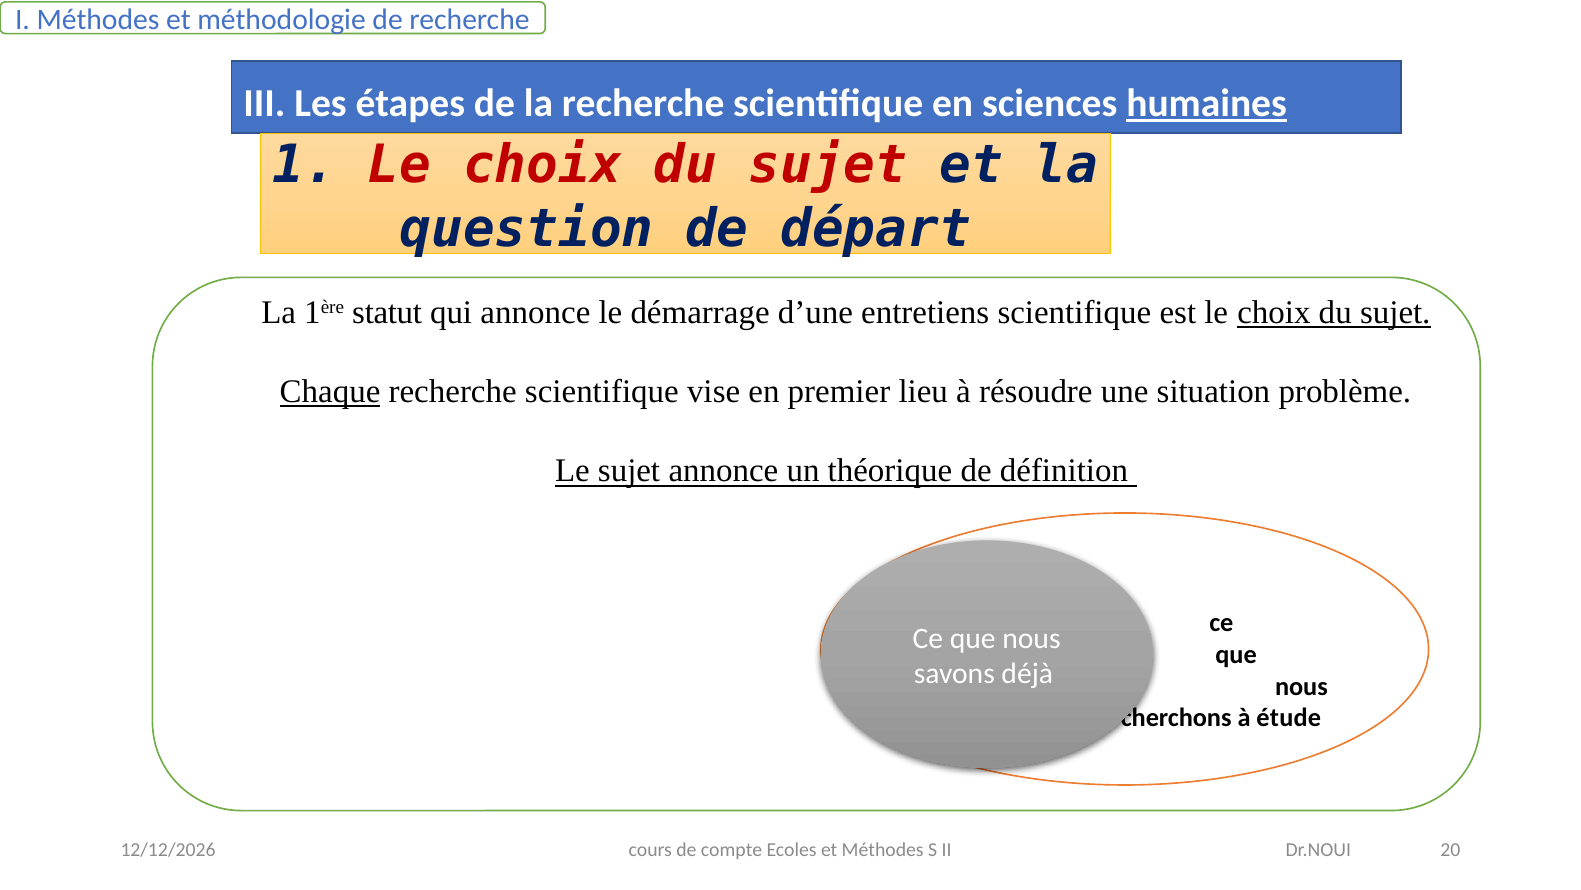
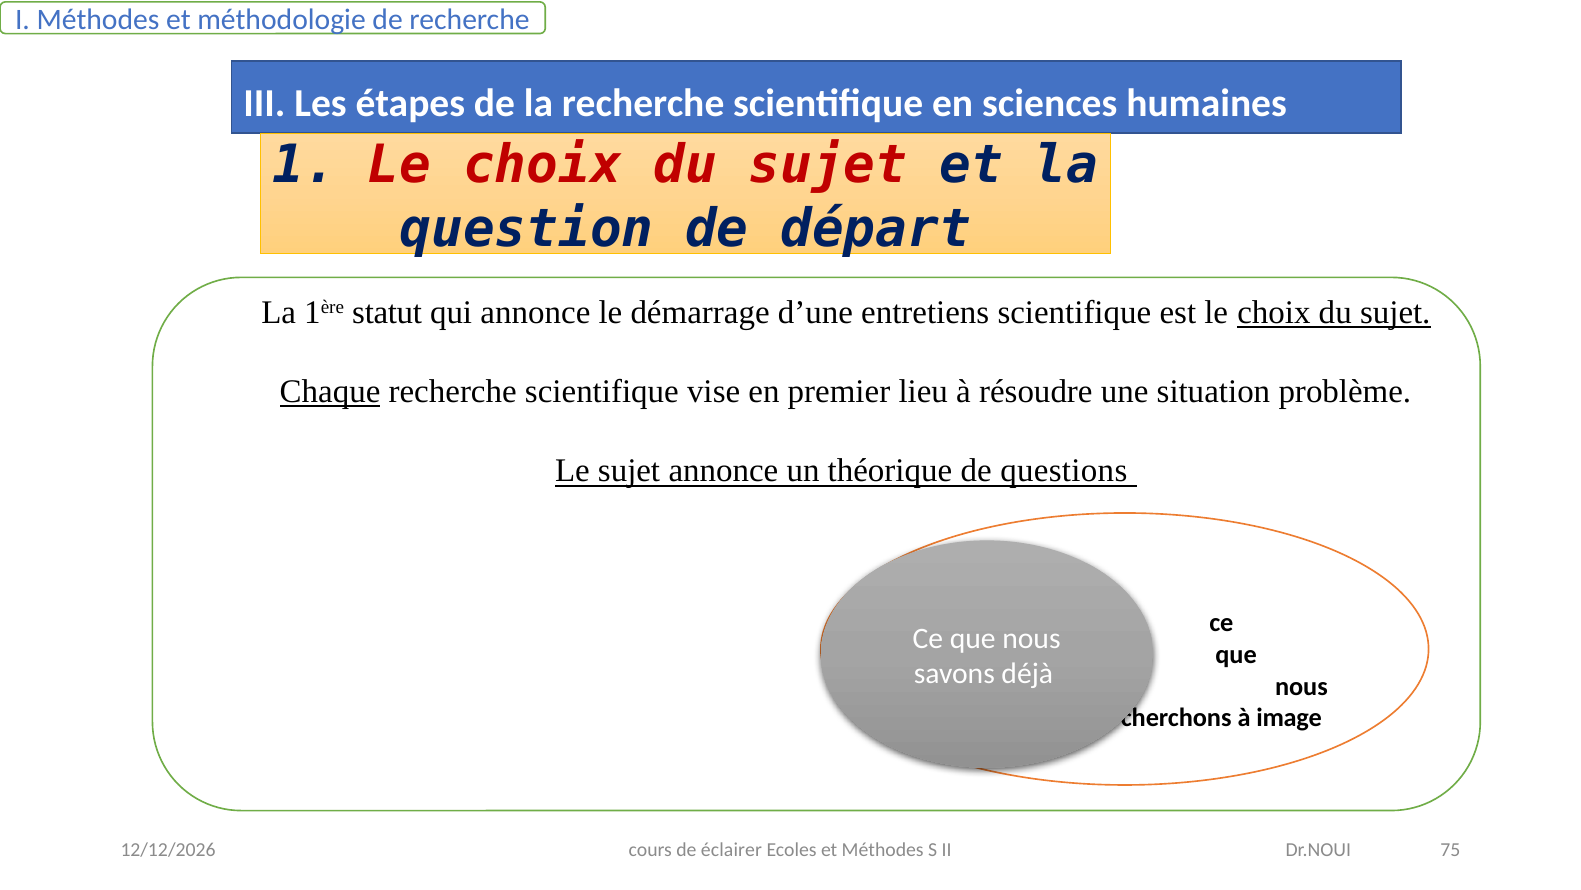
humaines underline: present -> none
définition: définition -> questions
étude: étude -> image
compte: compte -> éclairer
20: 20 -> 75
